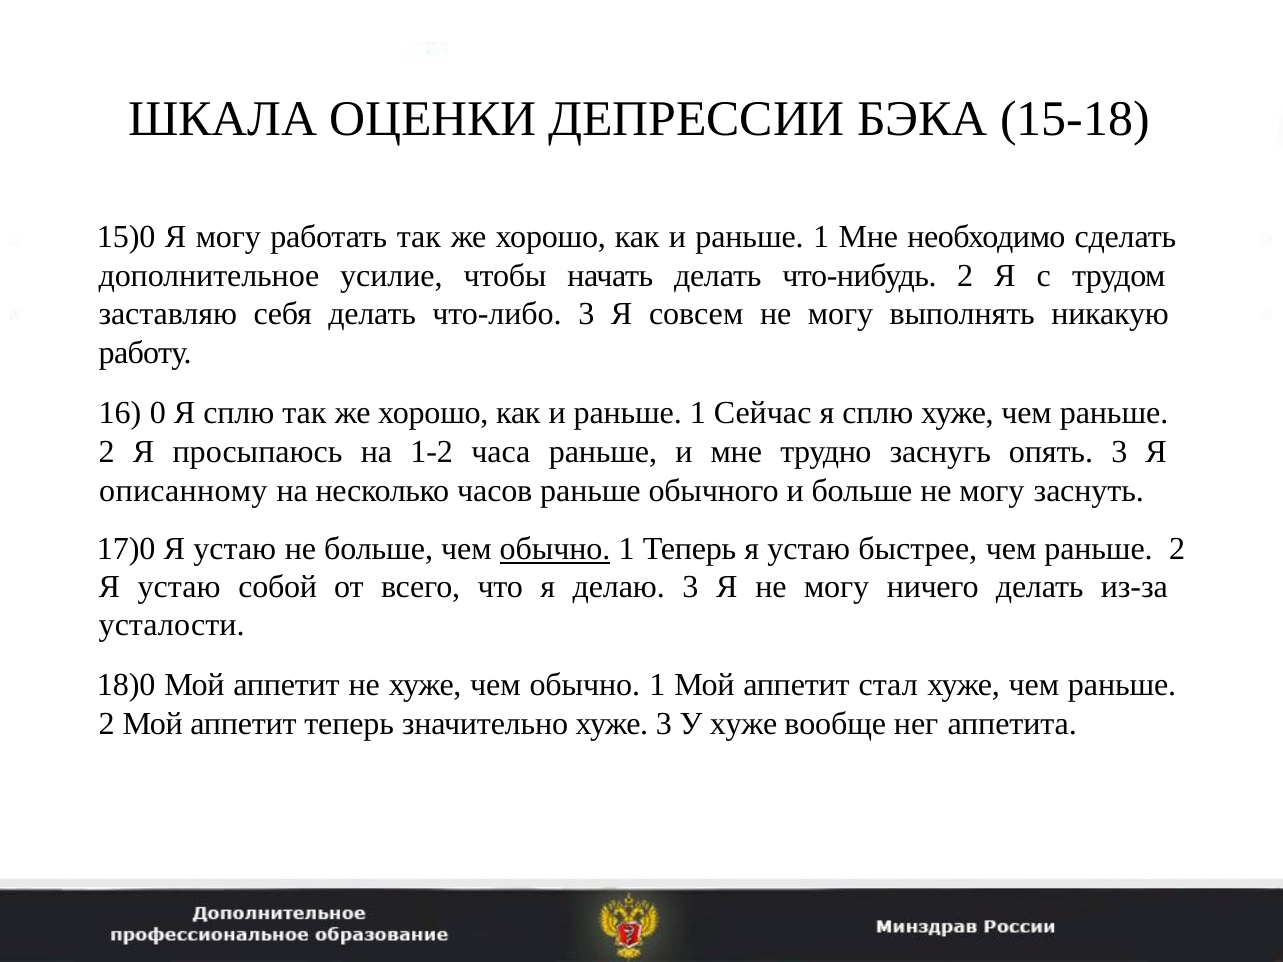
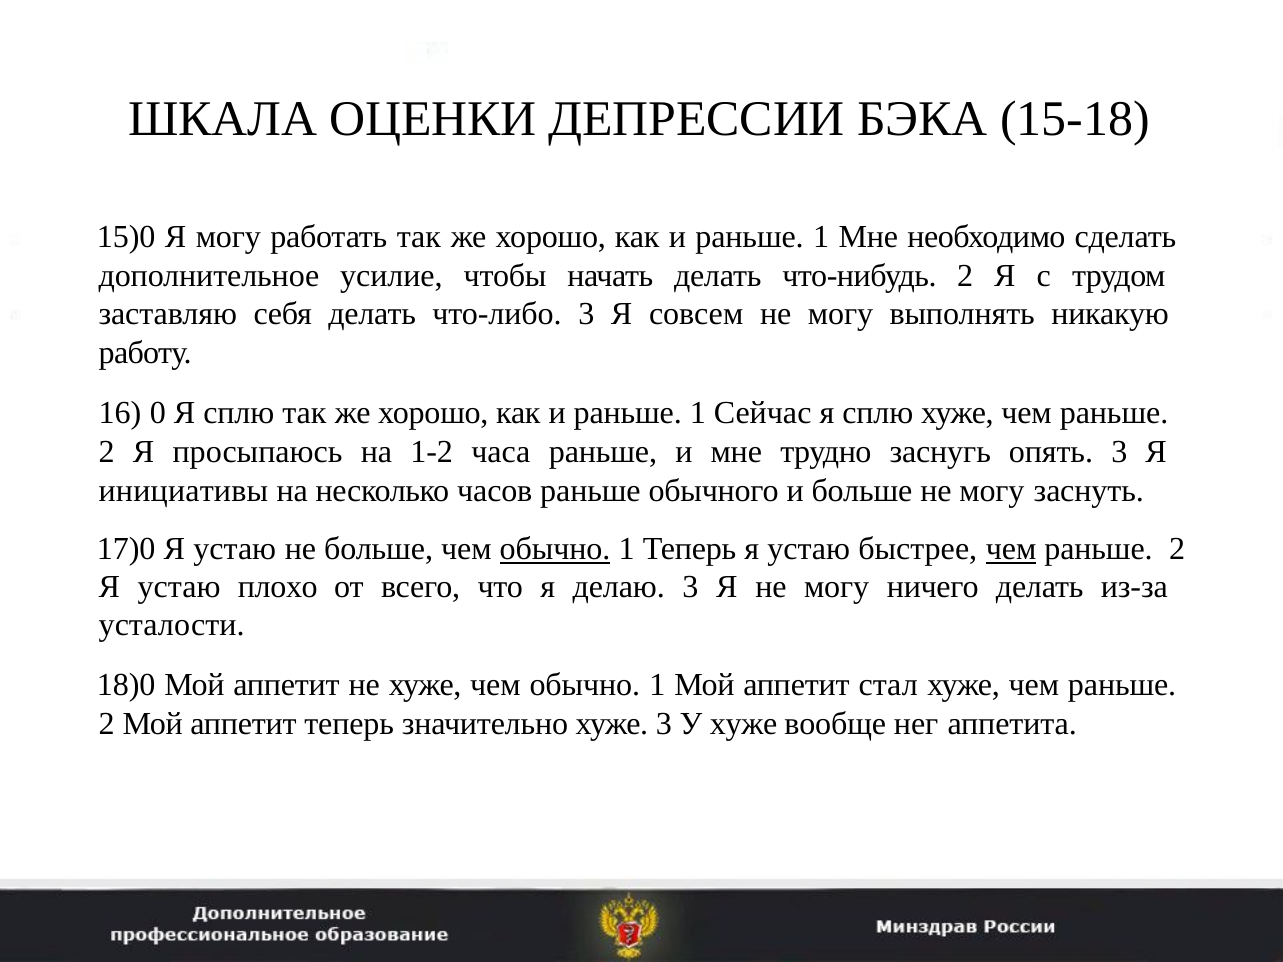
описанному: описанному -> инициативы
чем at (1011, 549) underline: none -> present
собой: собой -> плохо
